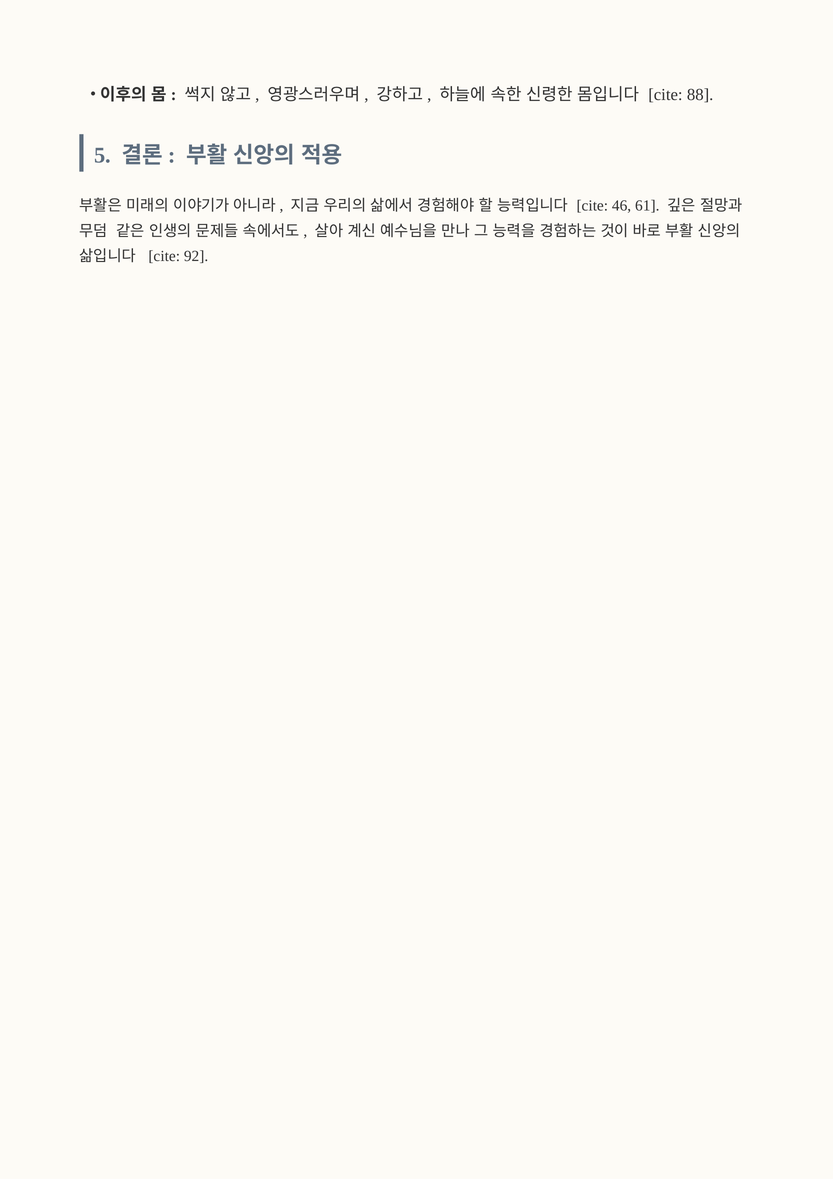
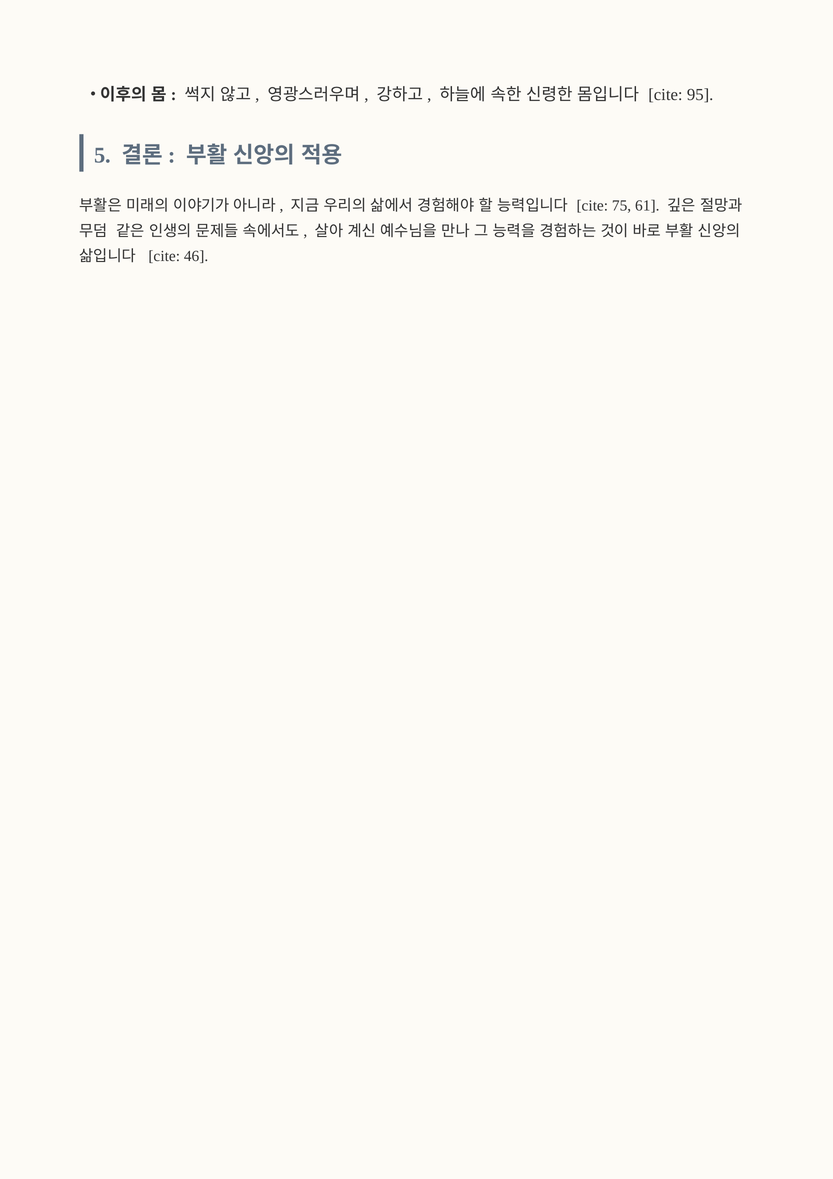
88: 88 -> 95
46: 46 -> 75
92: 92 -> 46
